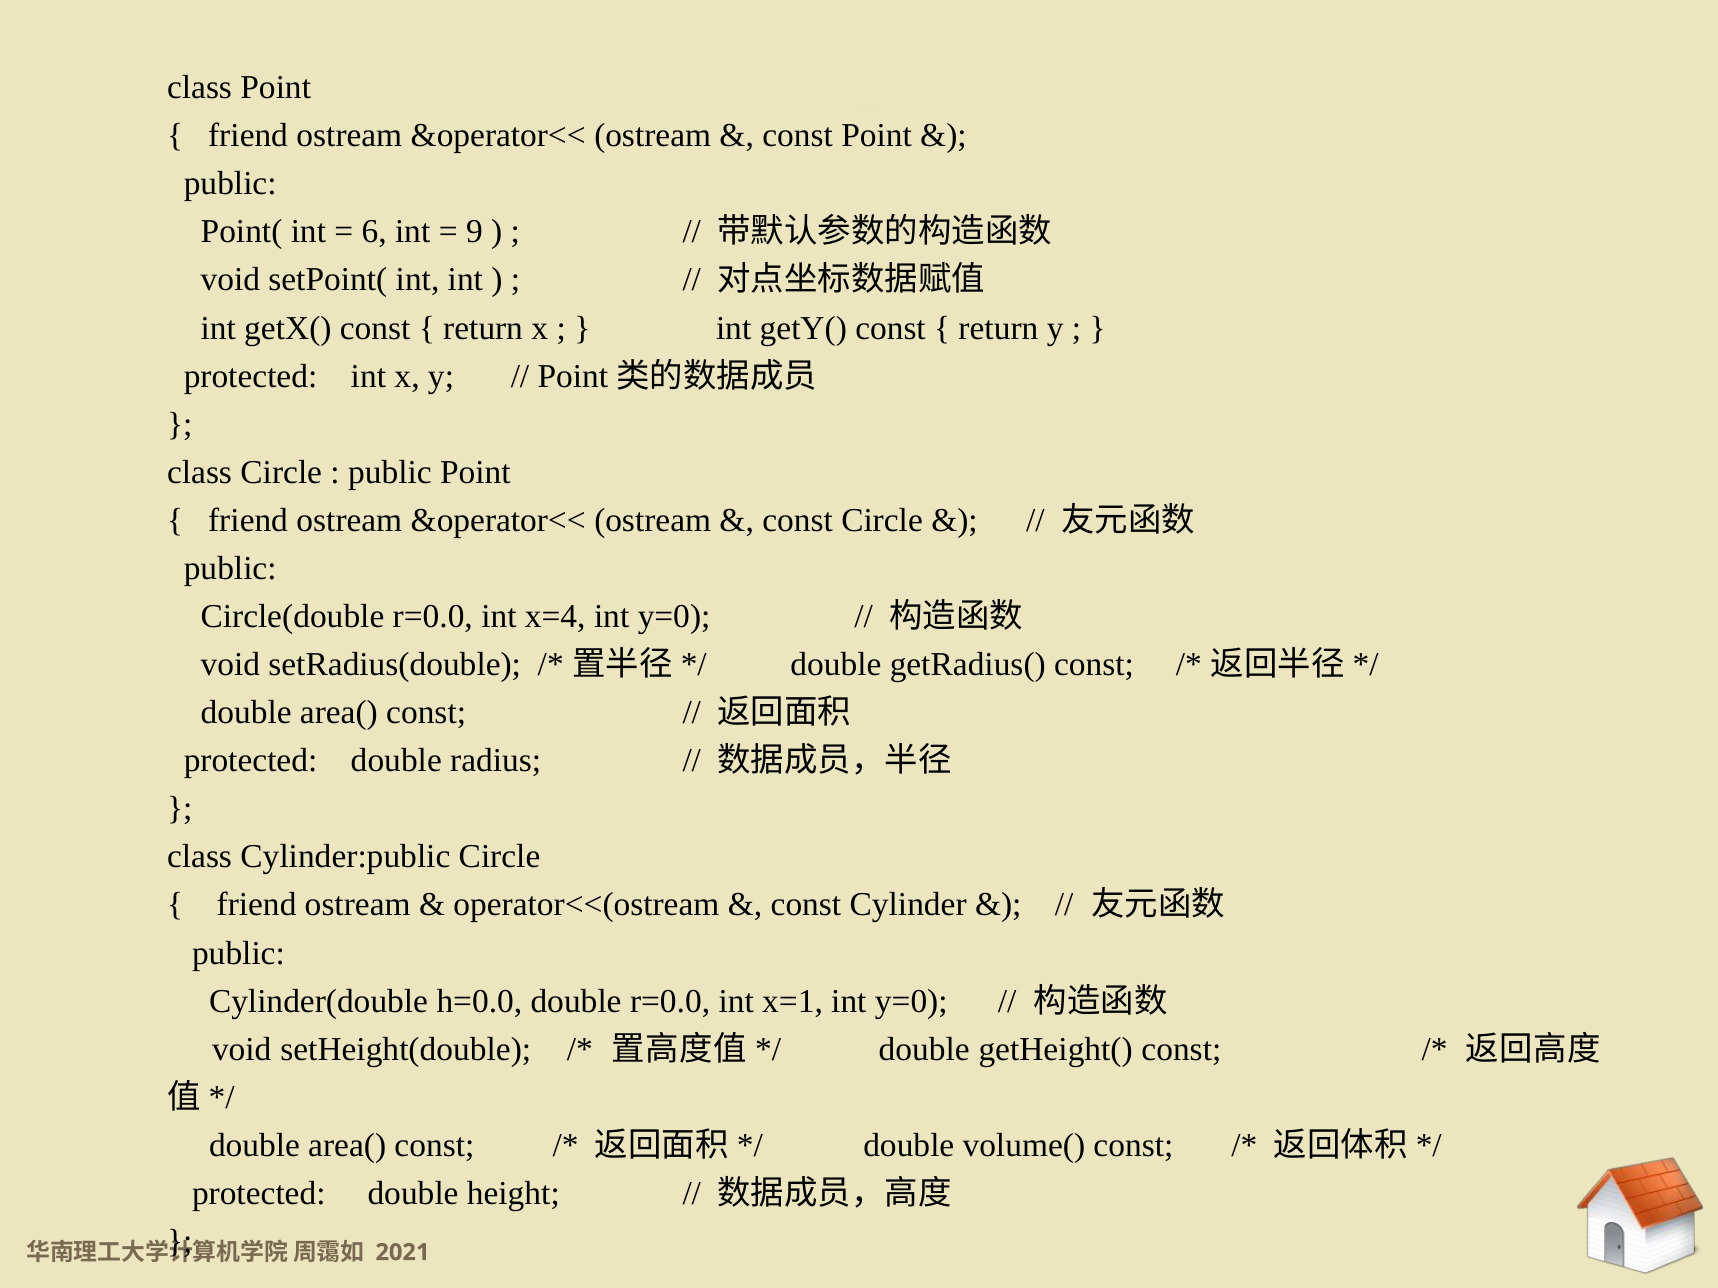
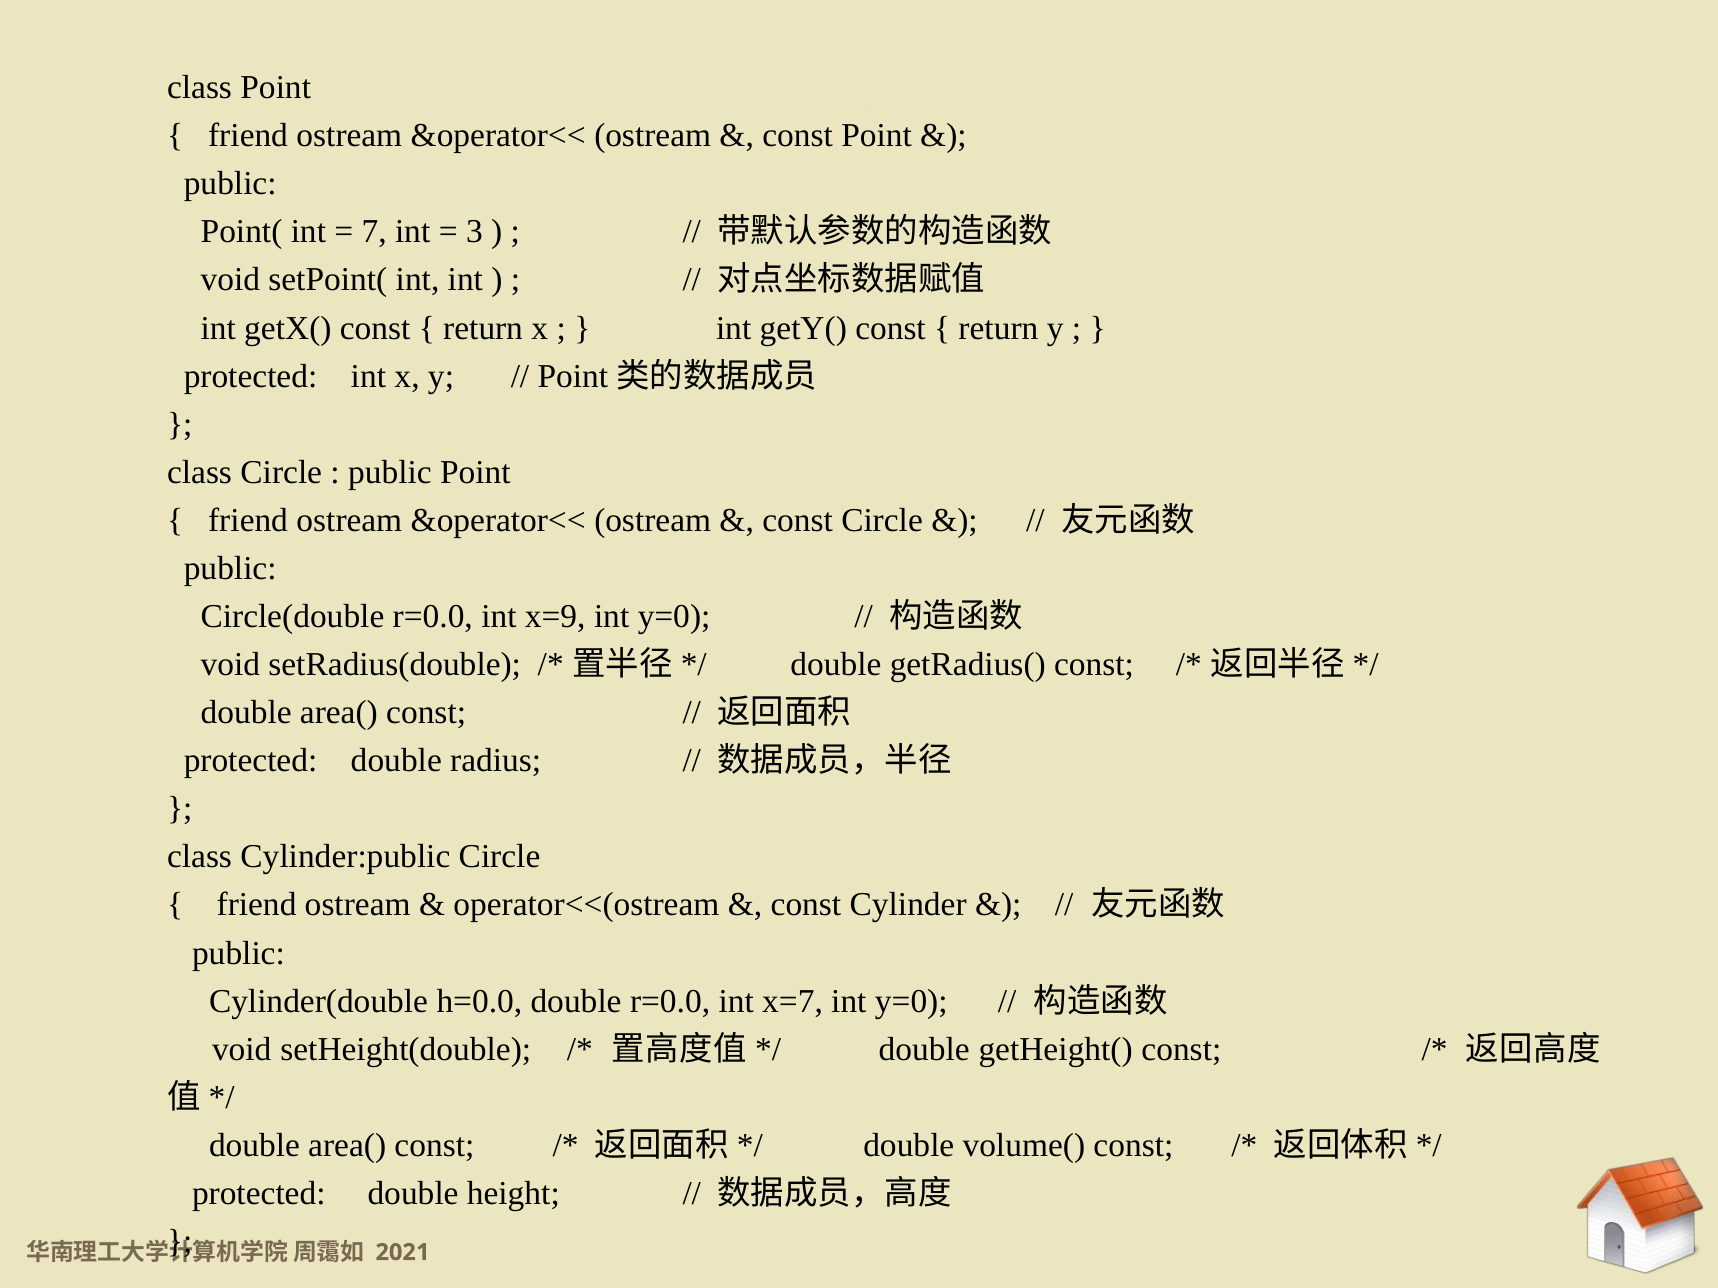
6: 6 -> 7
9: 9 -> 3
x=4: x=4 -> x=9
x=1: x=1 -> x=7
